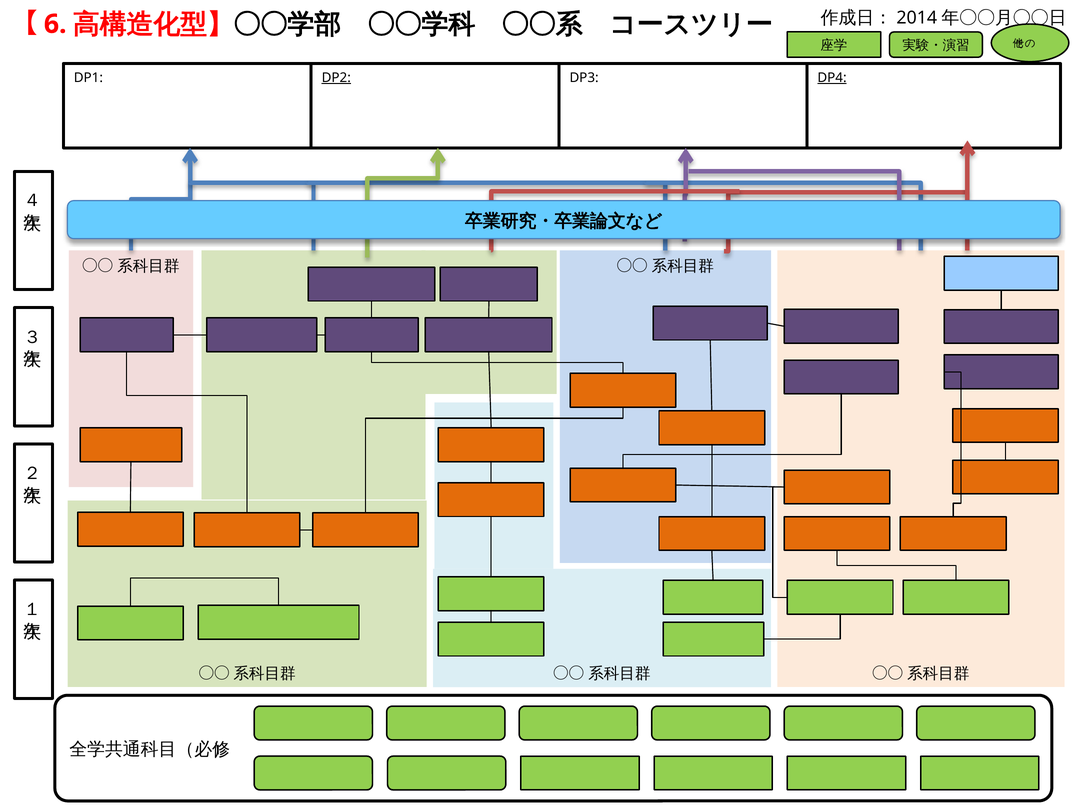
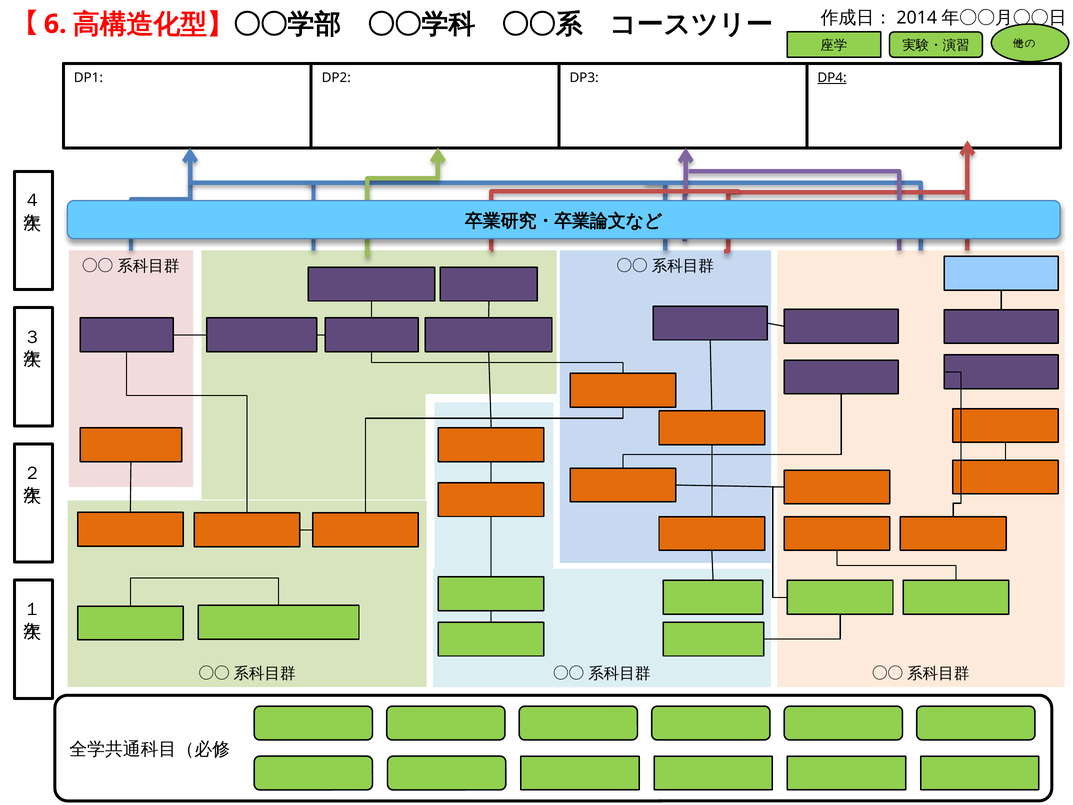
DP2 underline: present -> none
